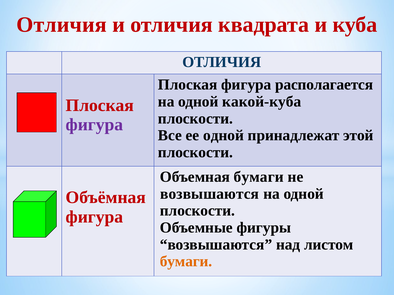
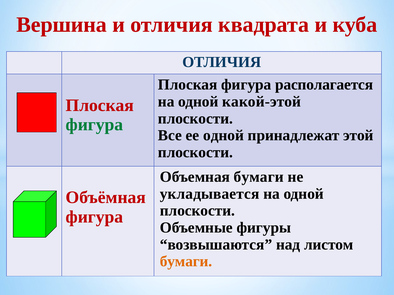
Отличия at (62, 25): Отличия -> Вершина
какой-куба: какой-куба -> какой-этой
фигура at (94, 125) colour: purple -> green
возвышаются at (210, 194): возвышаются -> укладывается
